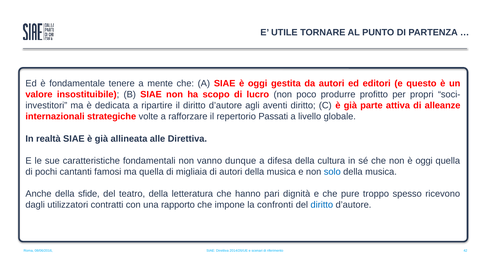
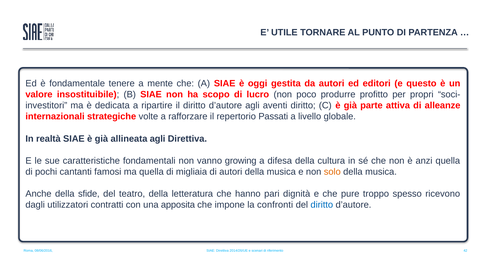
allineata alle: alle -> agli
dunque: dunque -> growing
non è oggi: oggi -> anzi
solo colour: blue -> orange
rapporto: rapporto -> apposita
